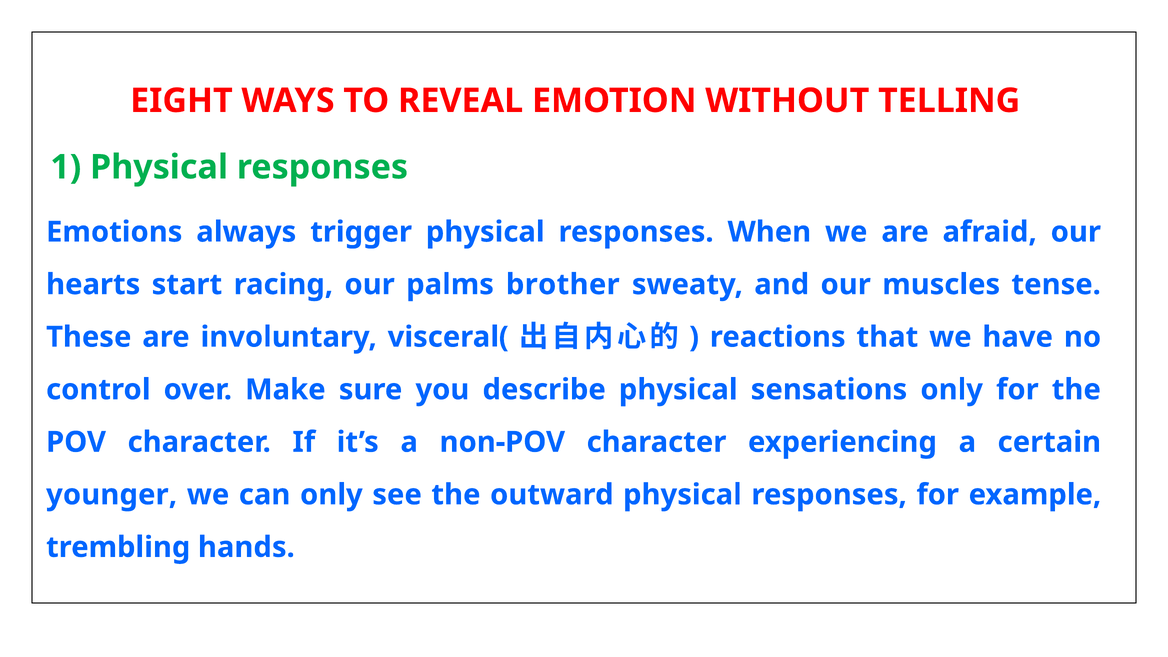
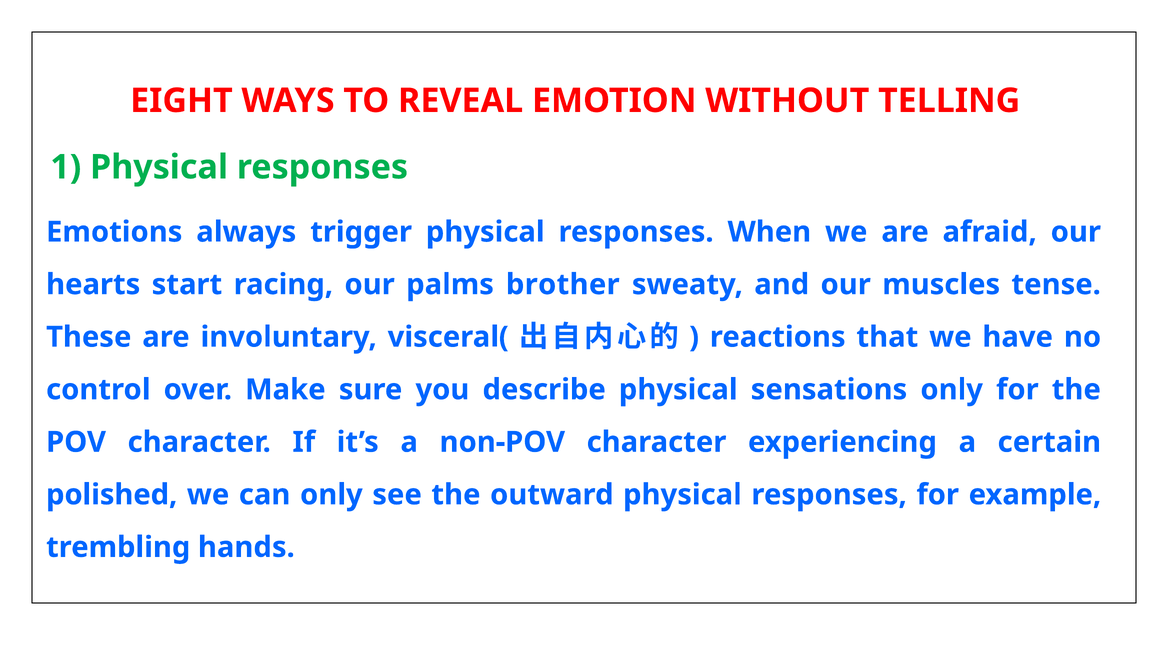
younger: younger -> polished
